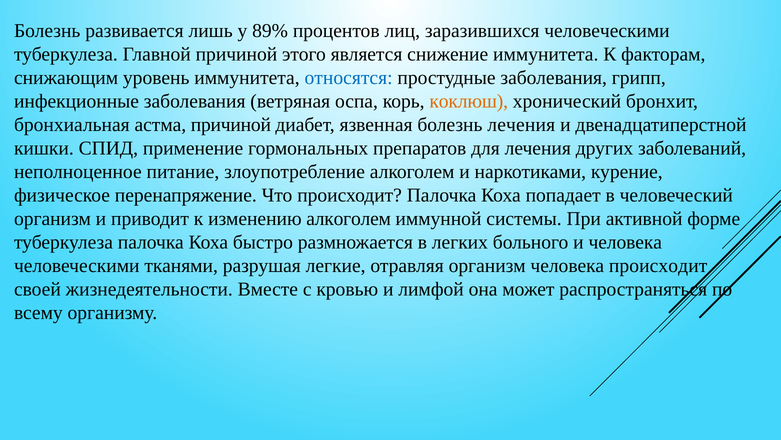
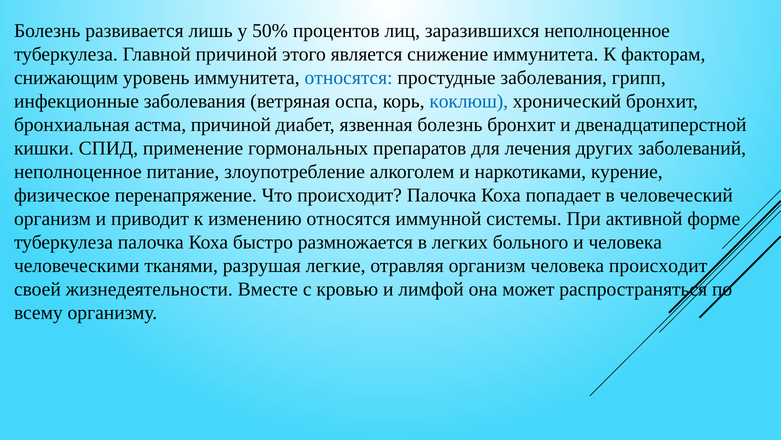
89%: 89% -> 50%
заразившихся человеческими: человеческими -> неполноценное
коклюш colour: orange -> blue
болезнь лечения: лечения -> бронхит
изменению алкоголем: алкоголем -> относятся
